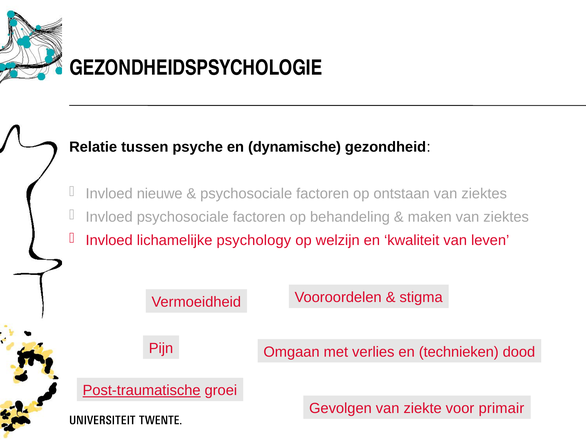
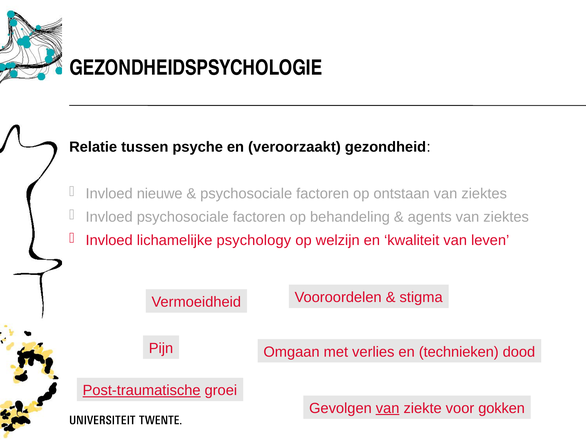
dynamische: dynamische -> veroorzaakt
maken: maken -> agents
van at (388, 408) underline: none -> present
primair: primair -> gokken
